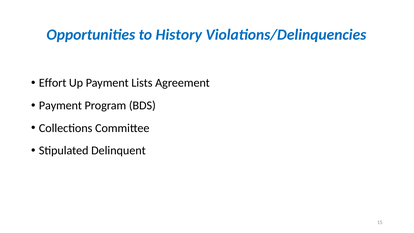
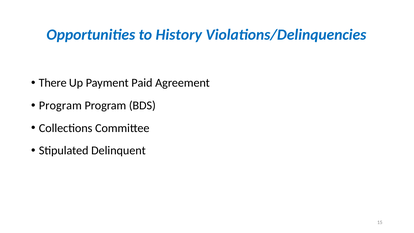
Effort: Effort -> There
Lists: Lists -> Paid
Payment at (60, 105): Payment -> Program
